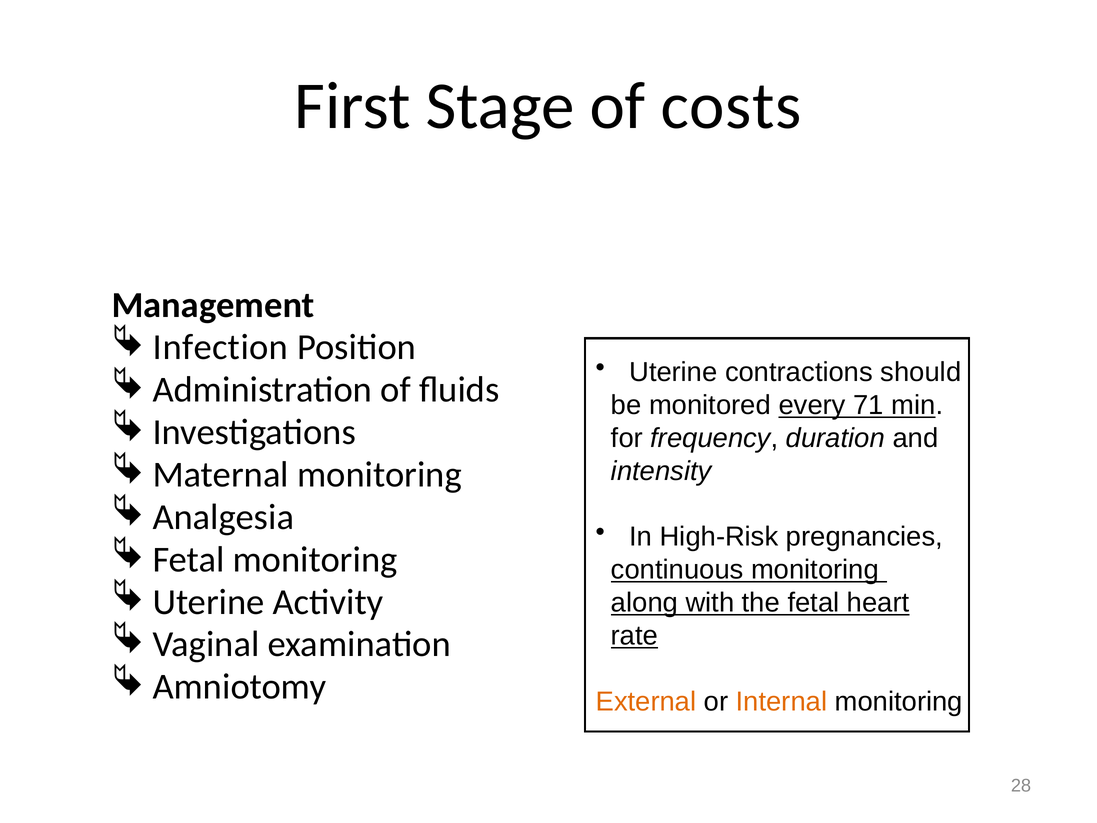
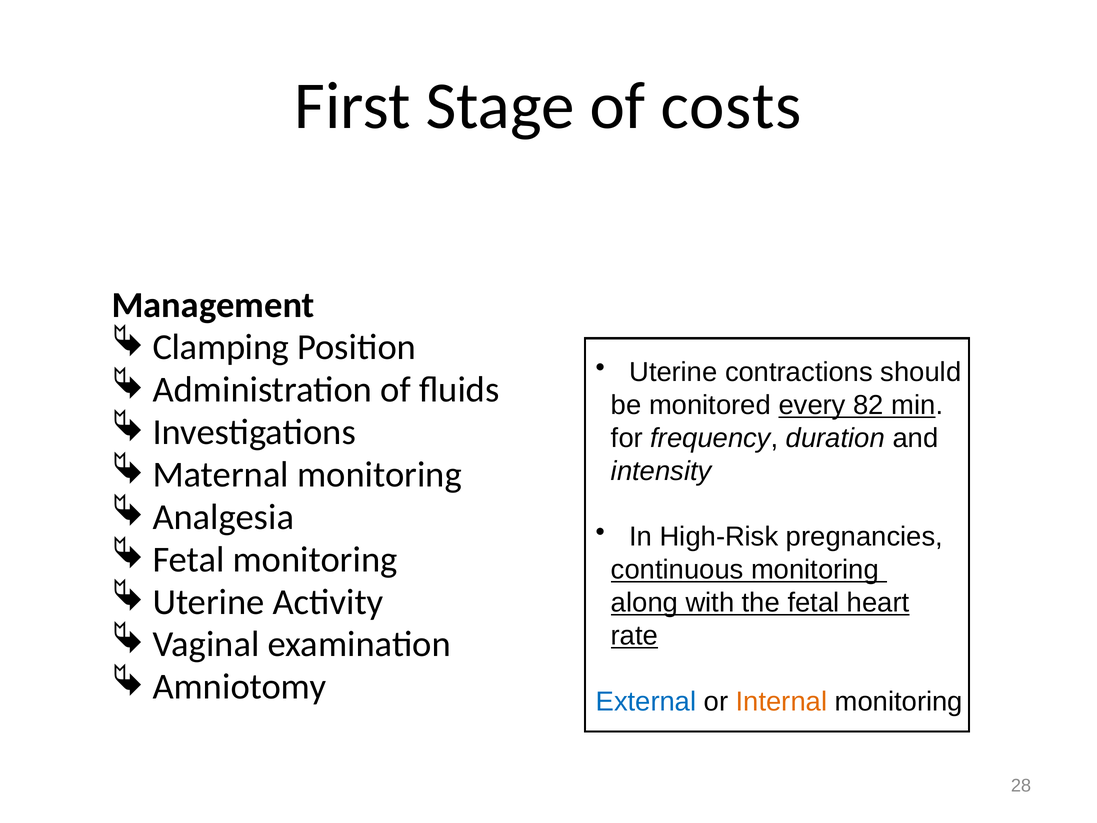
Infection: Infection -> Clamping
71: 71 -> 82
External colour: orange -> blue
